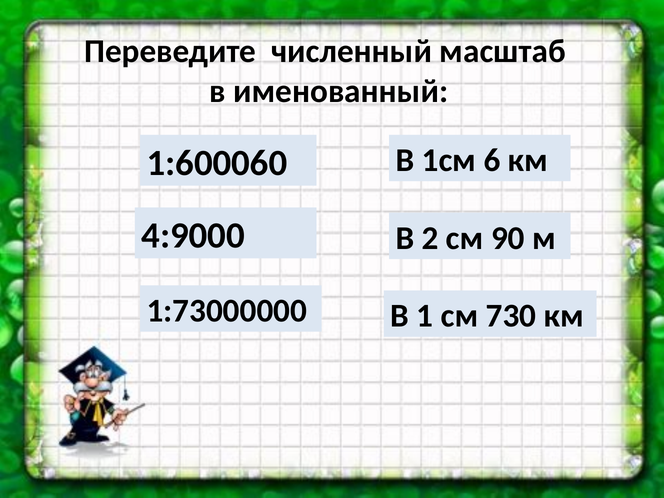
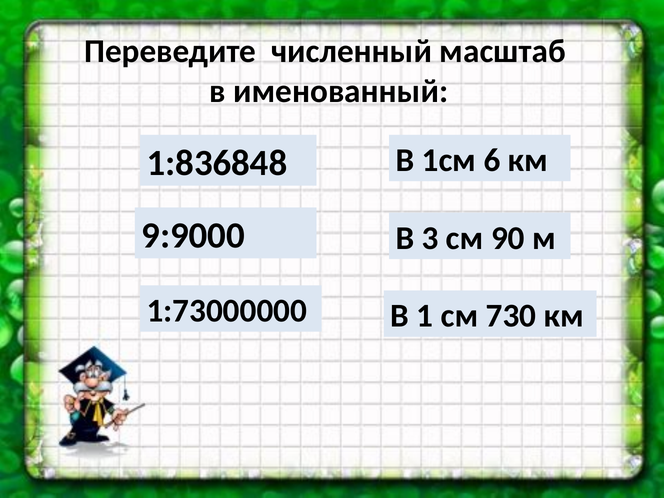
1:600060: 1:600060 -> 1:836848
4:9000: 4:9000 -> 9:9000
2: 2 -> 3
